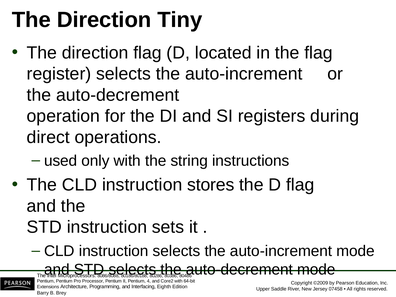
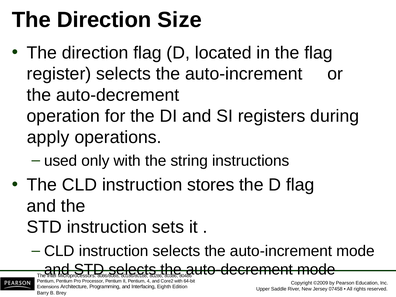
Tiny: Tiny -> Size
direct: direct -> apply
